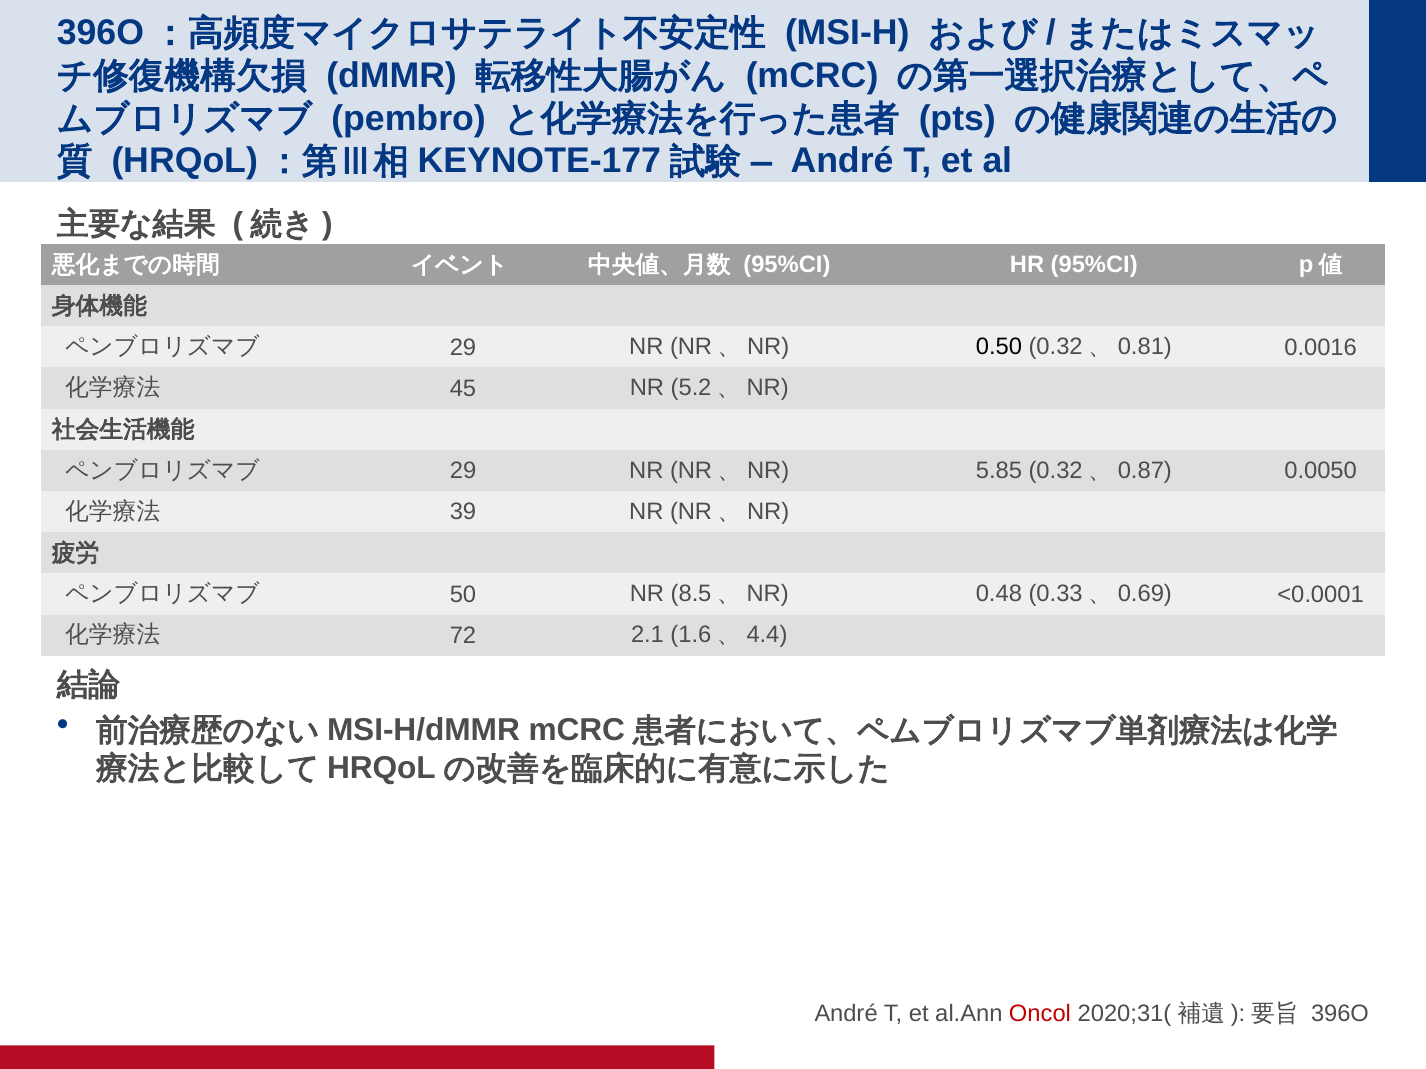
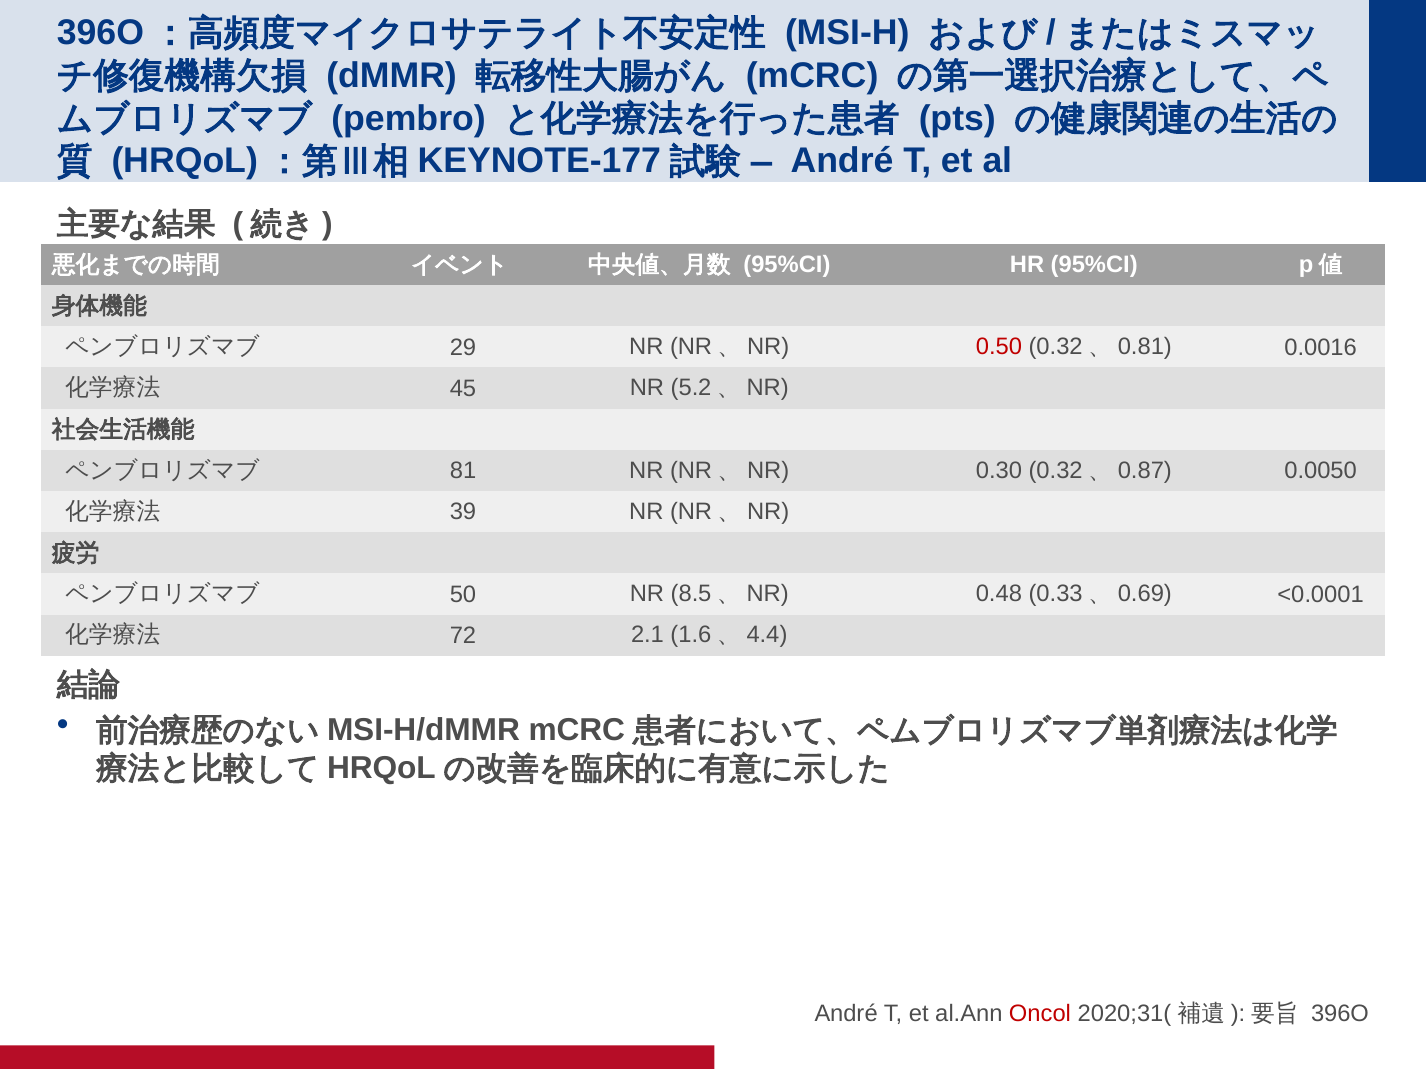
0.50 colour: black -> red
29 at (463, 471): 29 -> 81
5.85: 5.85 -> 0.30
